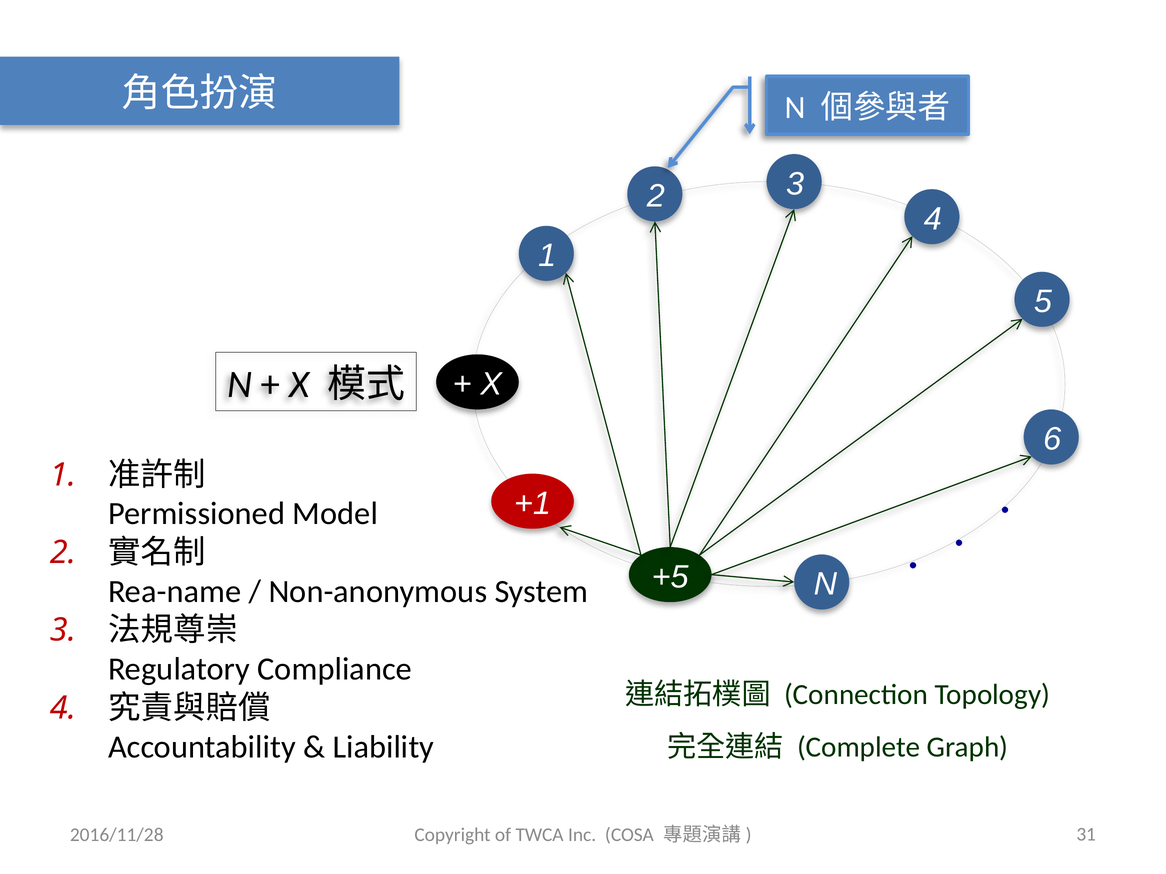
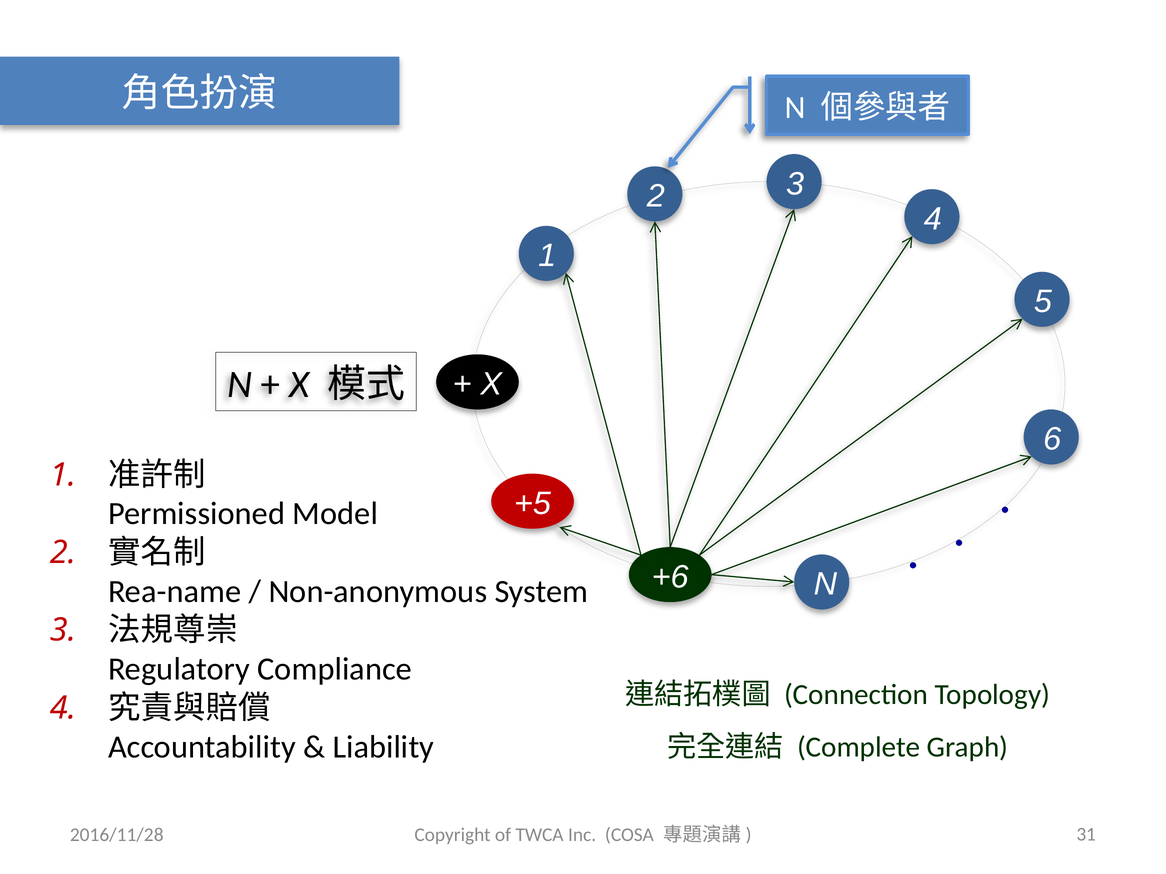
+1: +1 -> +5
+5: +5 -> +6
